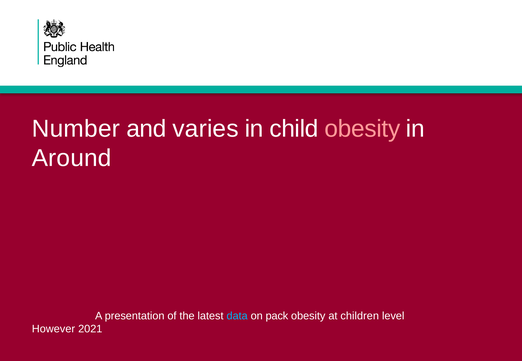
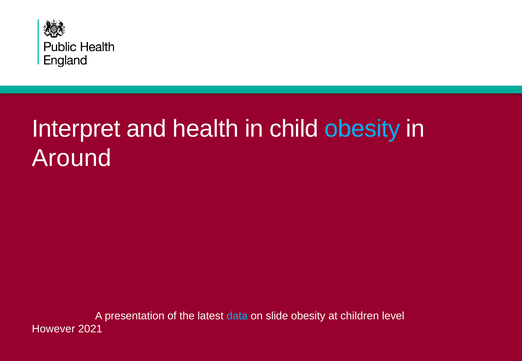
Number: Number -> Interpret
varies: varies -> health
obesity at (362, 129) colour: pink -> light blue
pack: pack -> slide
